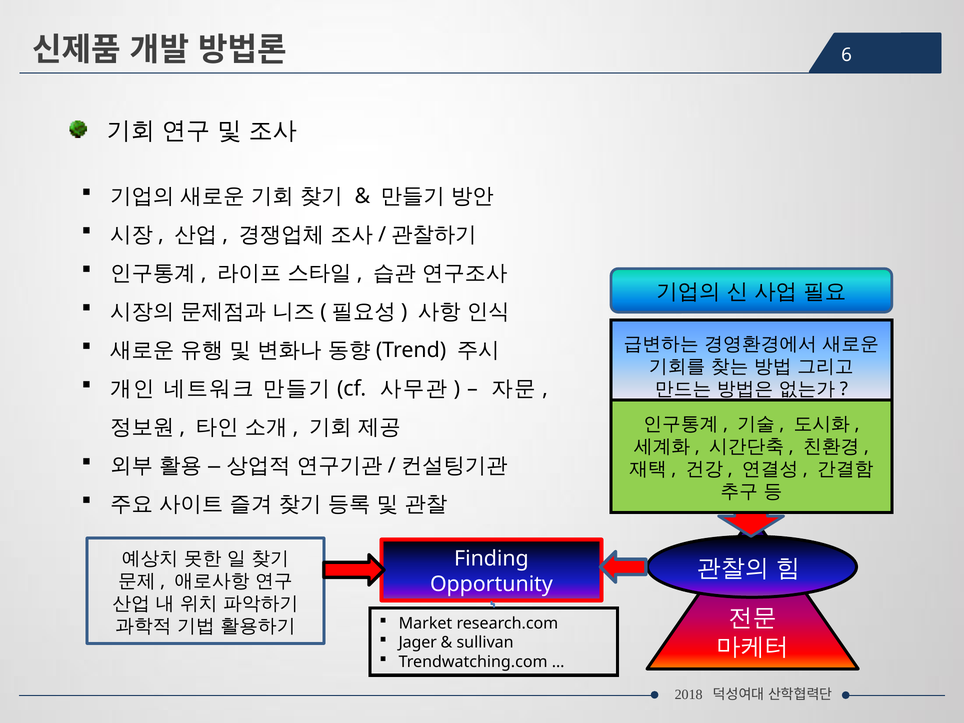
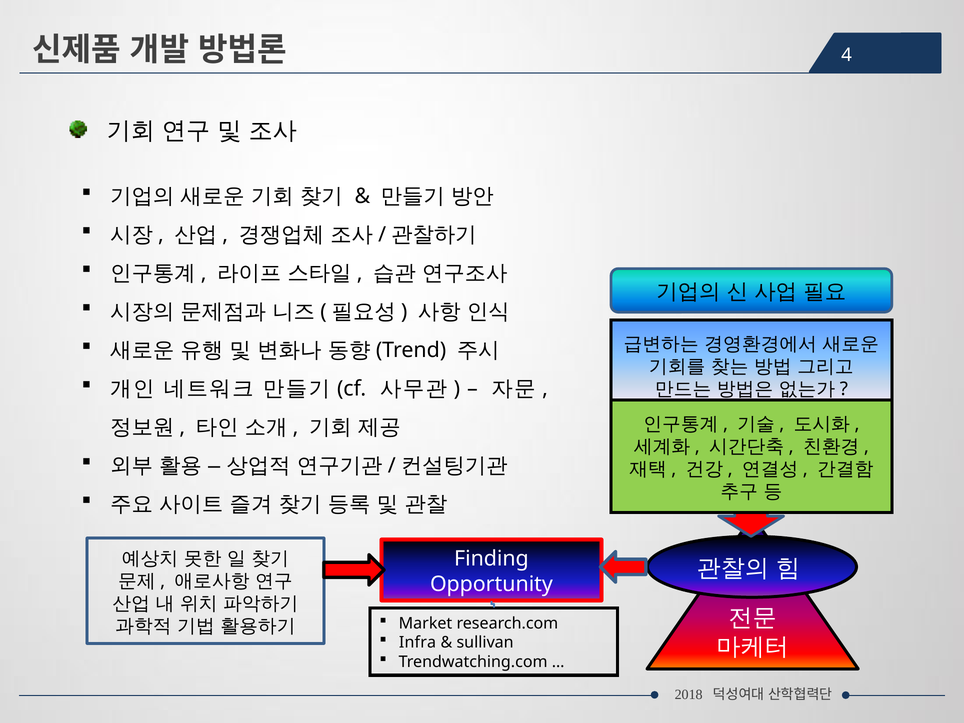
6: 6 -> 4
Jager: Jager -> Infra
